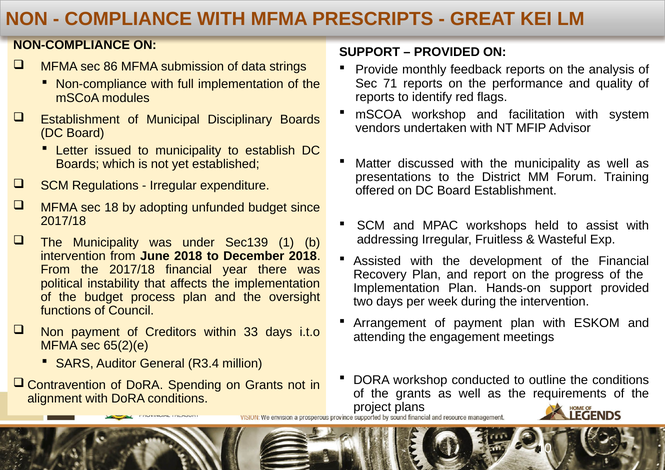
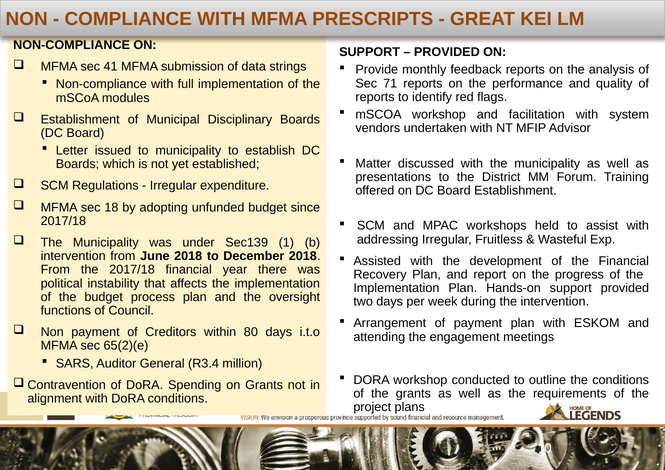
86: 86 -> 41
33: 33 -> 80
